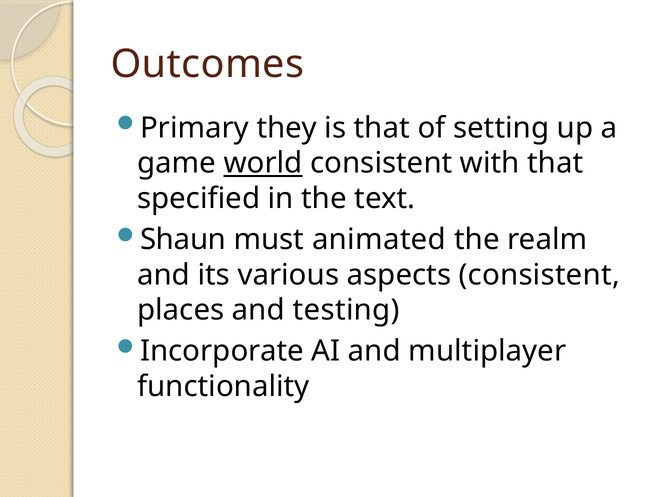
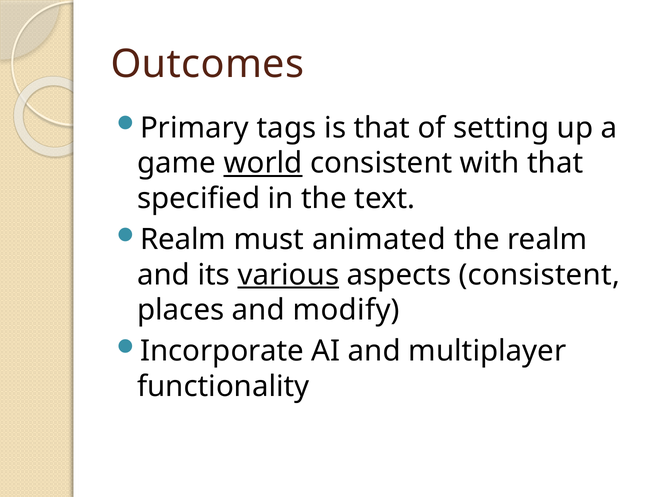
they: they -> tags
Shaun at (183, 240): Shaun -> Realm
various underline: none -> present
testing: testing -> modify
